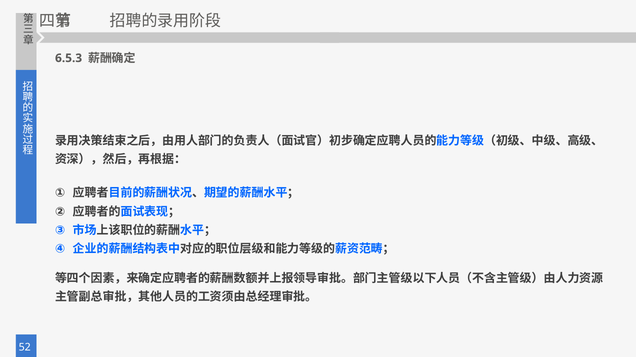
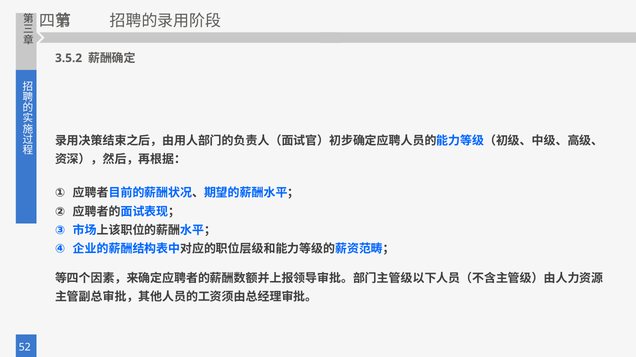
6.5.3: 6.5.3 -> 3.5.2
